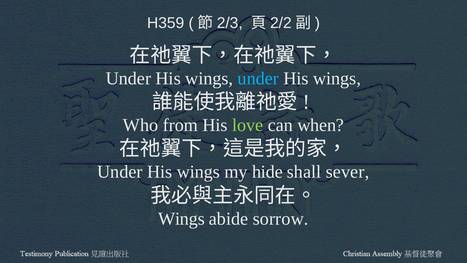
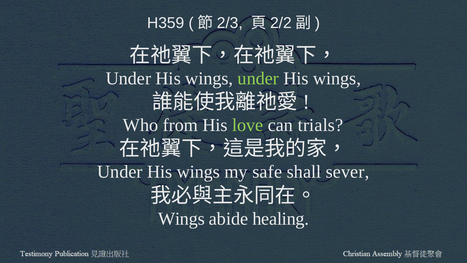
under at (258, 78) colour: light blue -> light green
when: when -> trials
hide: hide -> safe
sorrow: sorrow -> healing
